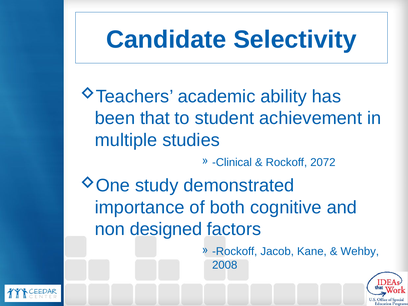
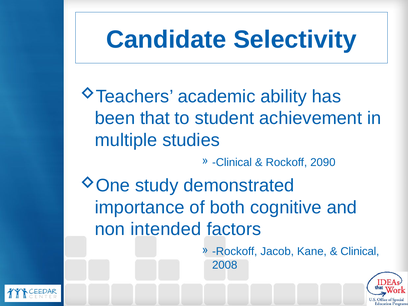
2072: 2072 -> 2090
designed: designed -> intended
Wehby at (360, 251): Wehby -> Clinical
